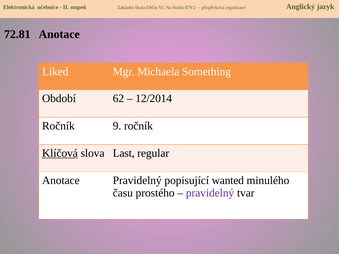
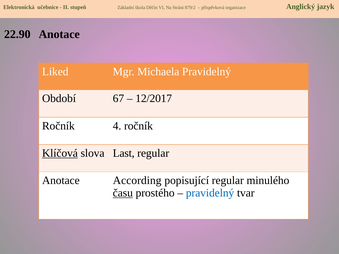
72.81: 72.81 -> 22.90
Michaela Something: Something -> Pravidelný
62: 62 -> 67
12/2014: 12/2014 -> 12/2017
9: 9 -> 4
Anotace Pravidelný: Pravidelný -> According
popisující wanted: wanted -> regular
času underline: none -> present
pravidelný at (210, 193) colour: purple -> blue
